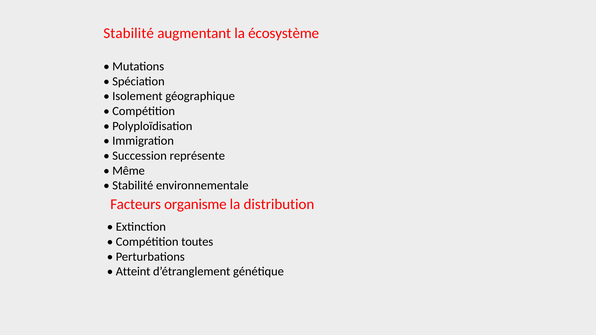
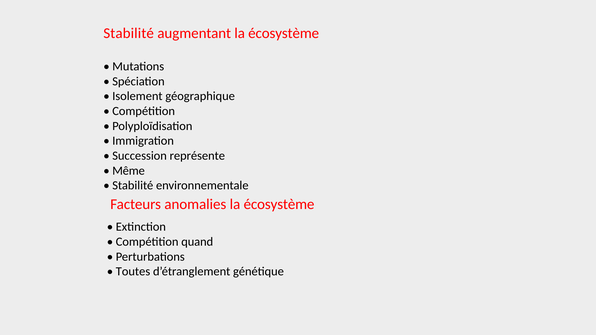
organisme: organisme -> anomalies
distribution at (279, 204): distribution -> écosystème
toutes: toutes -> quand
Atteint: Atteint -> Toutes
